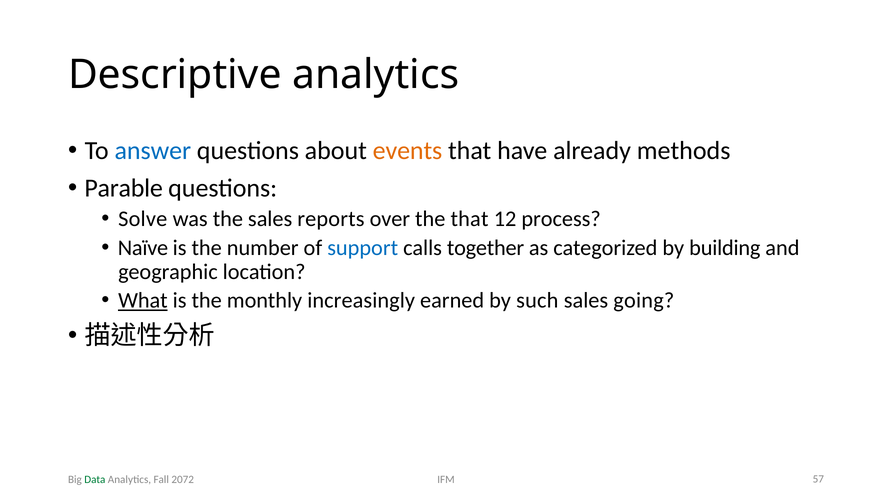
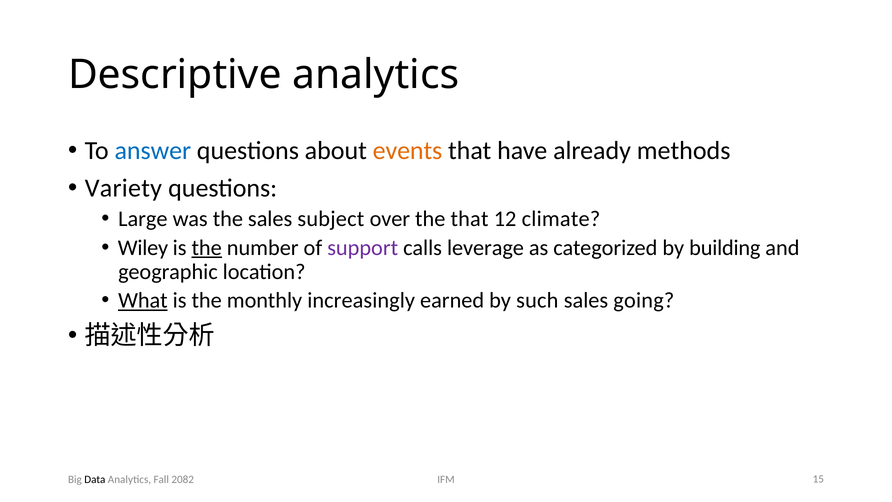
Parable: Parable -> Variety
Solve: Solve -> Large
reports: reports -> subject
process: process -> climate
Naïve: Naïve -> Wiley
the at (207, 248) underline: none -> present
support colour: blue -> purple
together: together -> leverage
Data colour: green -> black
2072: 2072 -> 2082
57: 57 -> 15
